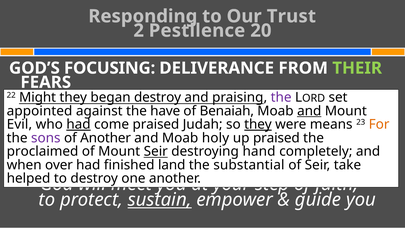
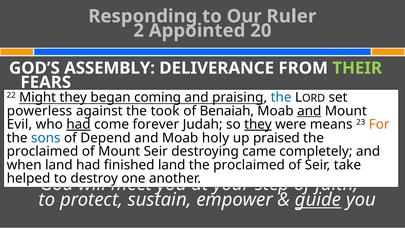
Trust: Trust -> Ruler
Pestilence: Pestilence -> Appointed
FOCUSING: FOCUSING -> ASSEMBLY
began destroy: destroy -> coming
the at (281, 97) colour: purple -> blue
appointed: appointed -> powerless
have: have -> took
come praised: praised -> forever
sons colour: purple -> blue
of Another: Another -> Depend
Seir at (156, 151) underline: present -> none
hand: hand -> came
when over: over -> land
substantial at (249, 165): substantial -> proclaimed
sustain underline: present -> none
guide underline: none -> present
